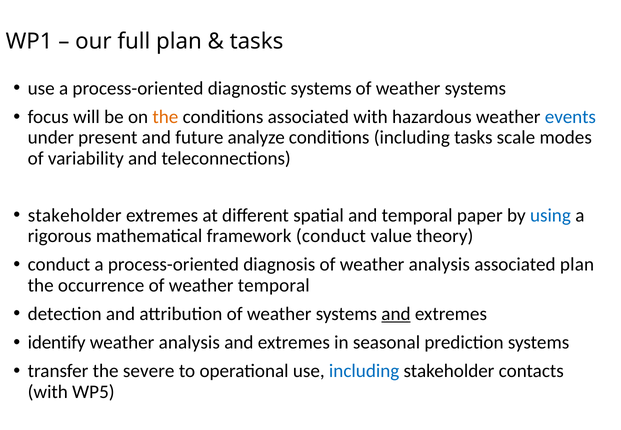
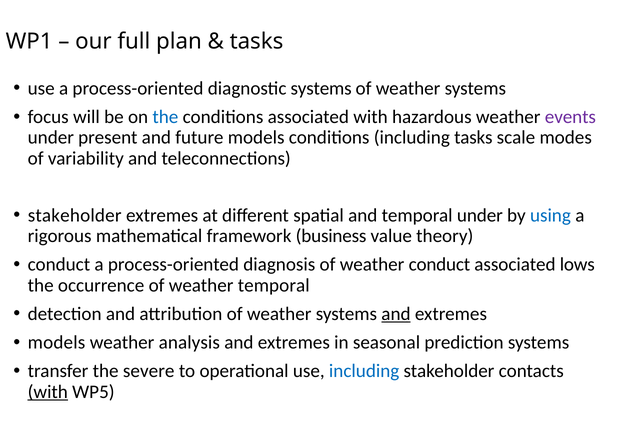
the at (165, 117) colour: orange -> blue
events colour: blue -> purple
future analyze: analyze -> models
temporal paper: paper -> under
framework conduct: conduct -> business
of weather analysis: analysis -> conduct
associated plan: plan -> lows
identify at (57, 342): identify -> models
with at (48, 392) underline: none -> present
